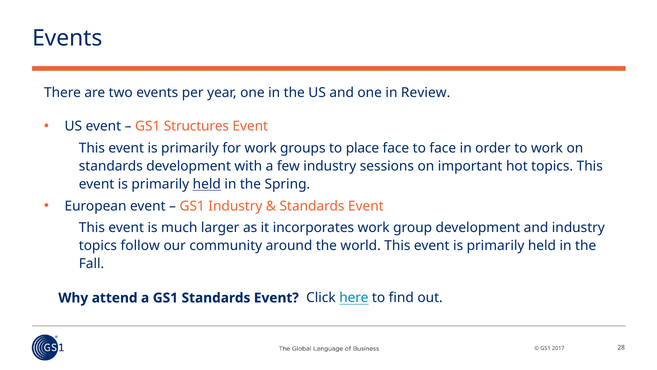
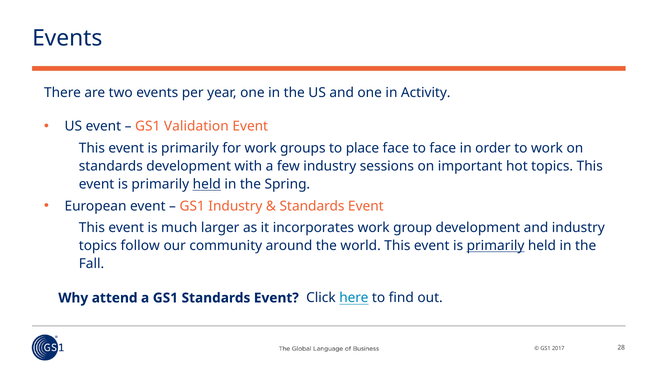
Review: Review -> Activity
Structures: Structures -> Validation
primarily at (496, 246) underline: none -> present
